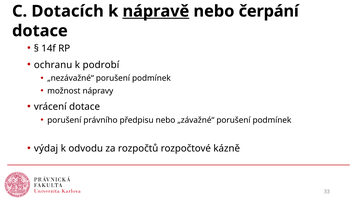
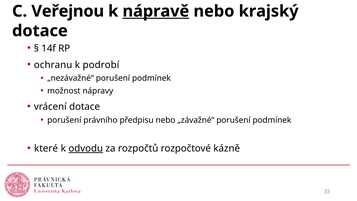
Dotacích: Dotacích -> Veřejnou
čerpání: čerpání -> krajský
výdaj: výdaj -> které
odvodu underline: none -> present
